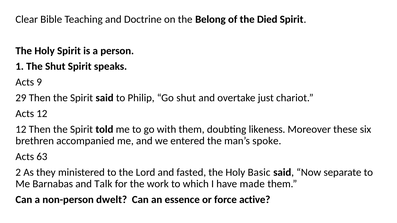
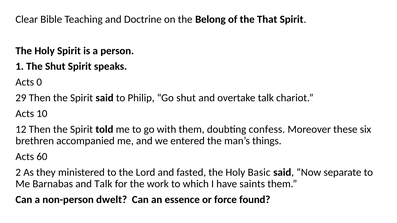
Died: Died -> That
9: 9 -> 0
overtake just: just -> talk
Acts 12: 12 -> 10
likeness: likeness -> confess
spoke: spoke -> things
63: 63 -> 60
made: made -> saints
active: active -> found
